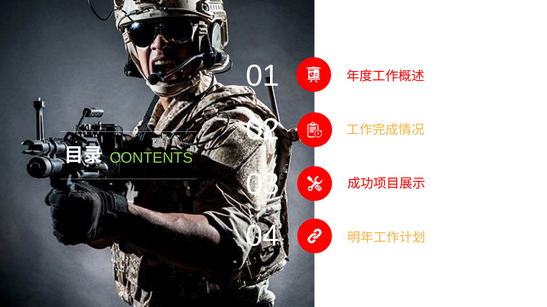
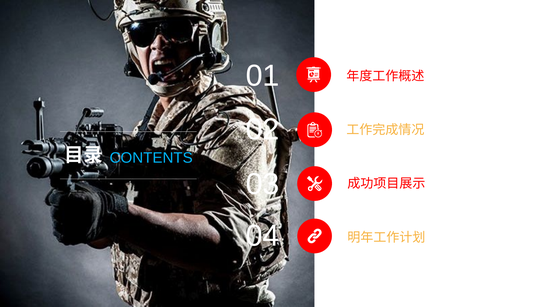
CONTENTS colour: light green -> light blue
